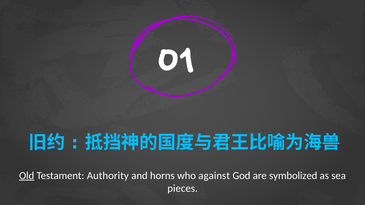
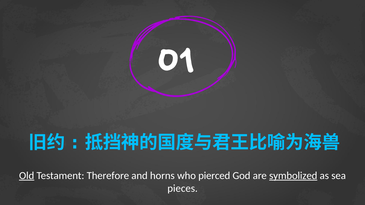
Authority: Authority -> Therefore
against: against -> pierced
symbolized underline: none -> present
